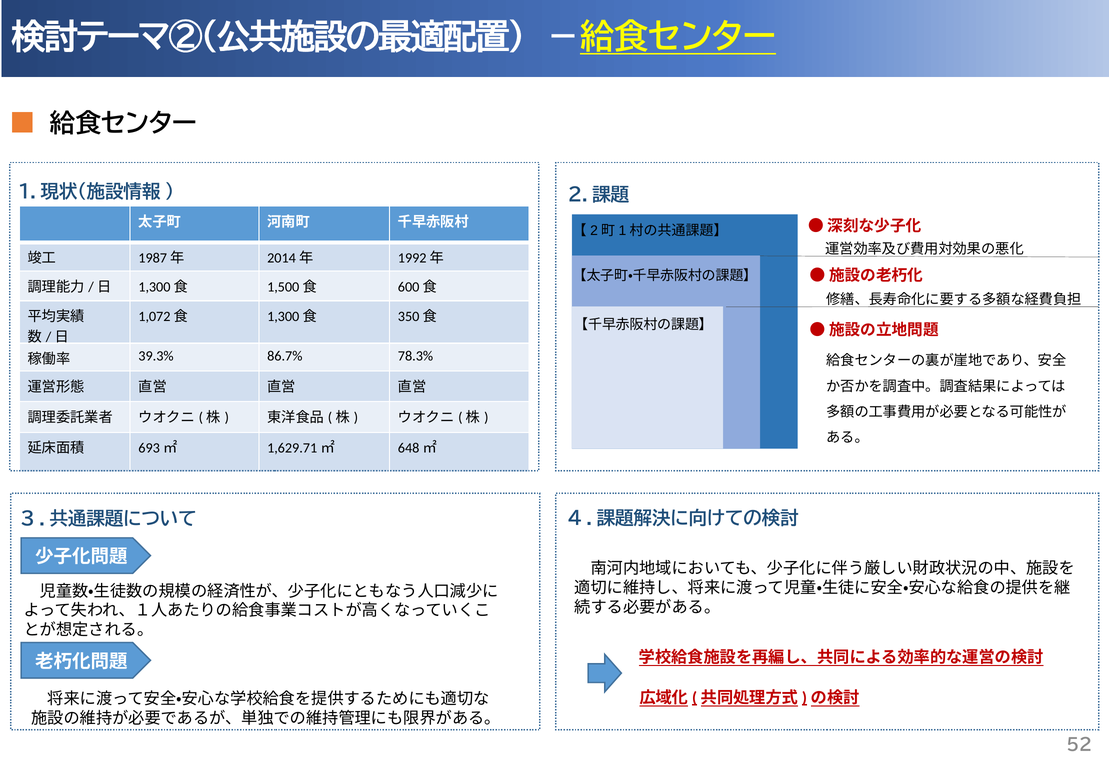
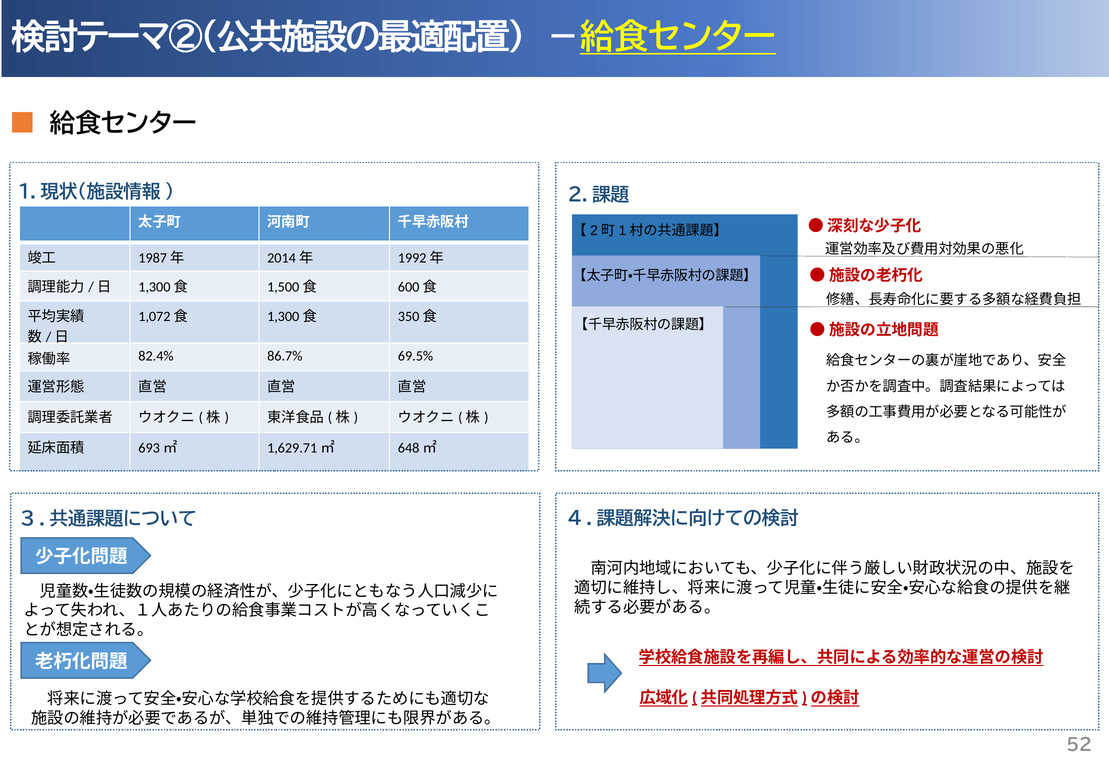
39.3%: 39.3% -> 82.4%
78.3%: 78.3% -> 69.5%
